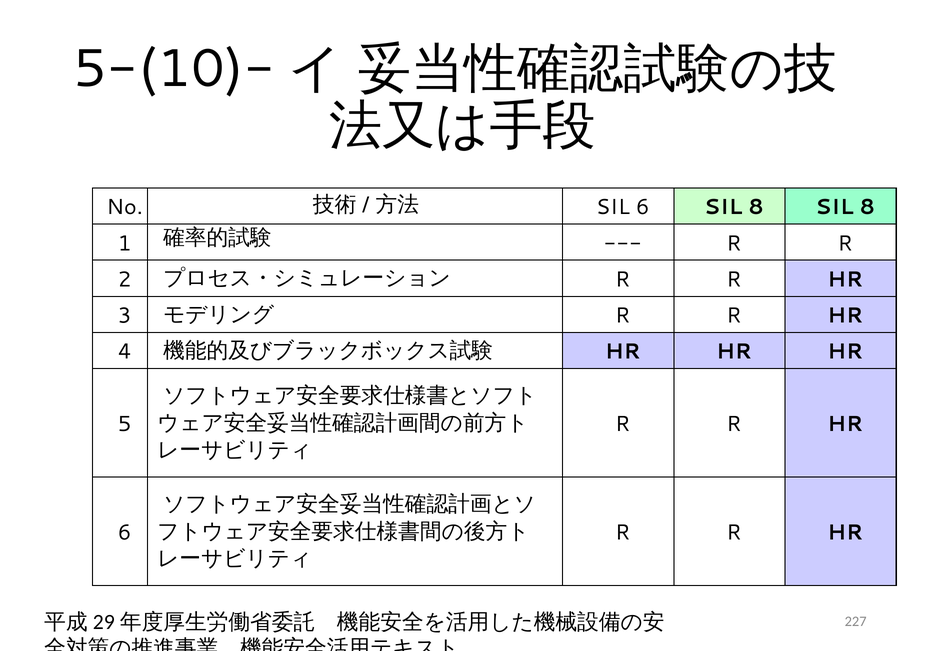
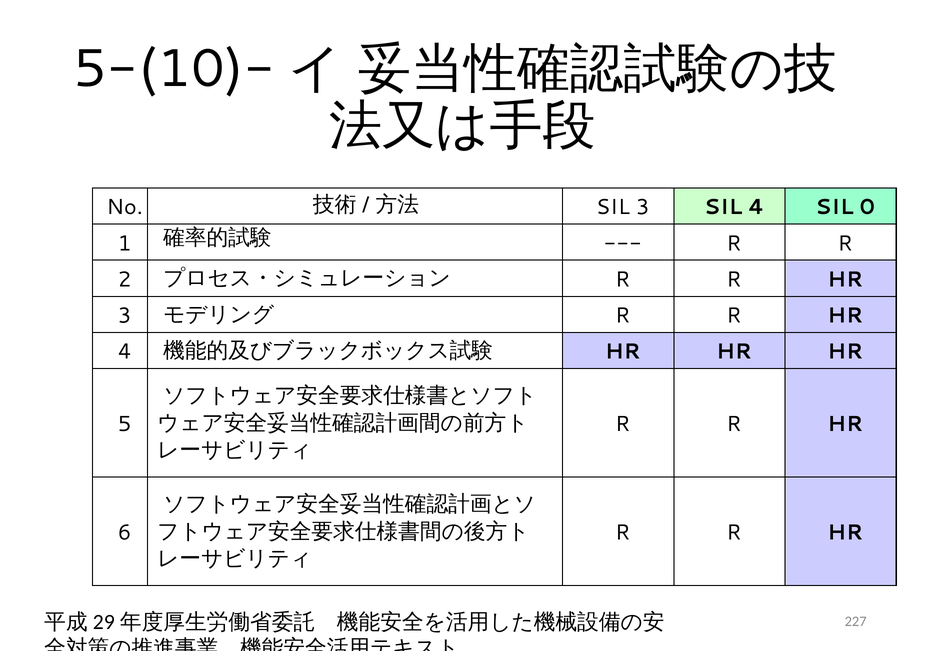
SIL 6: 6 -> 3
8 at (756, 207): 8 -> 4
8 at (867, 207): 8 -> 0
